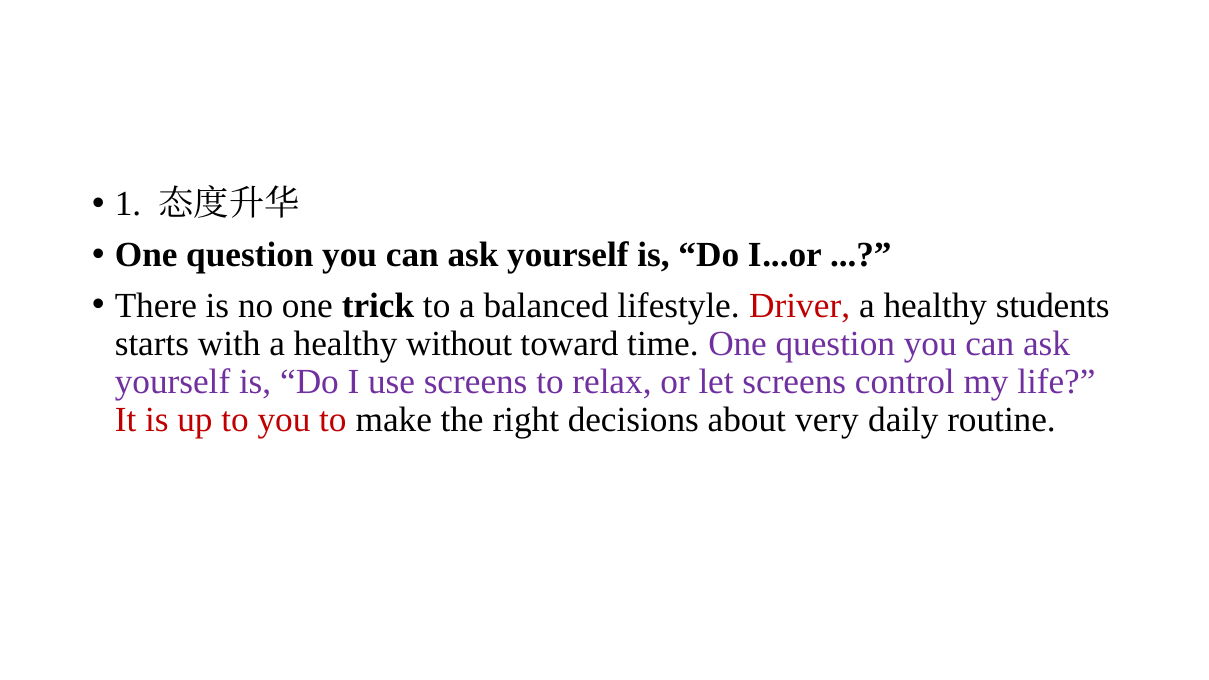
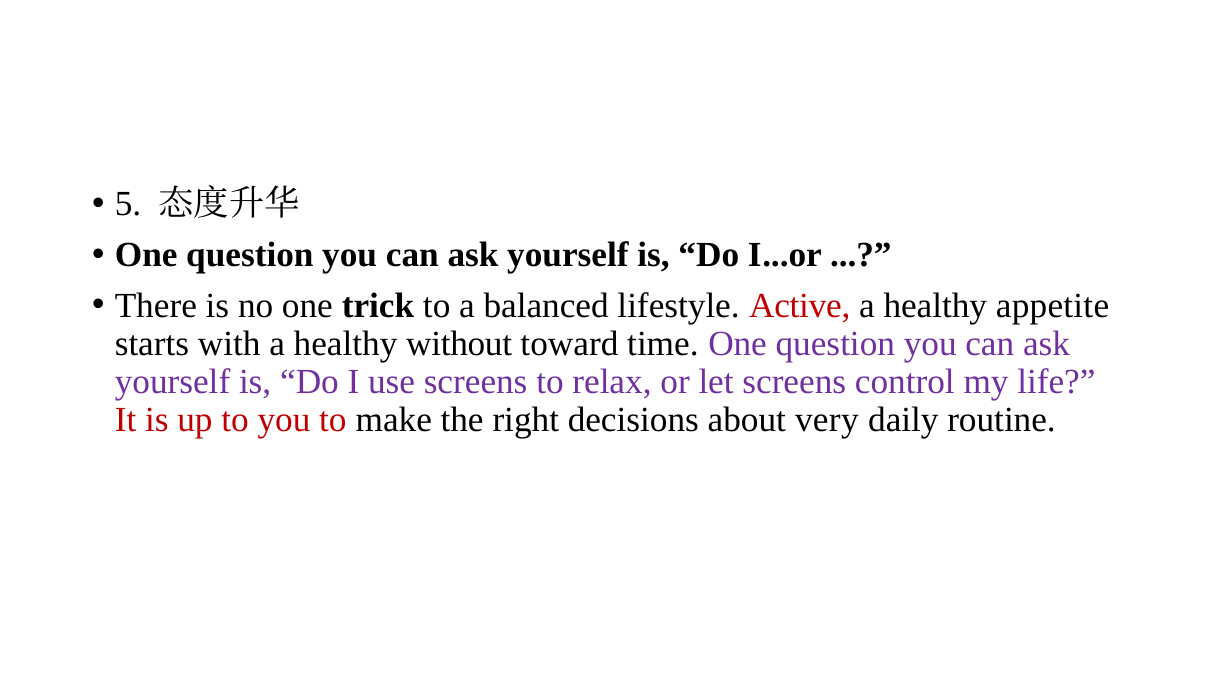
1: 1 -> 5
Driver: Driver -> Active
students: students -> appetite
